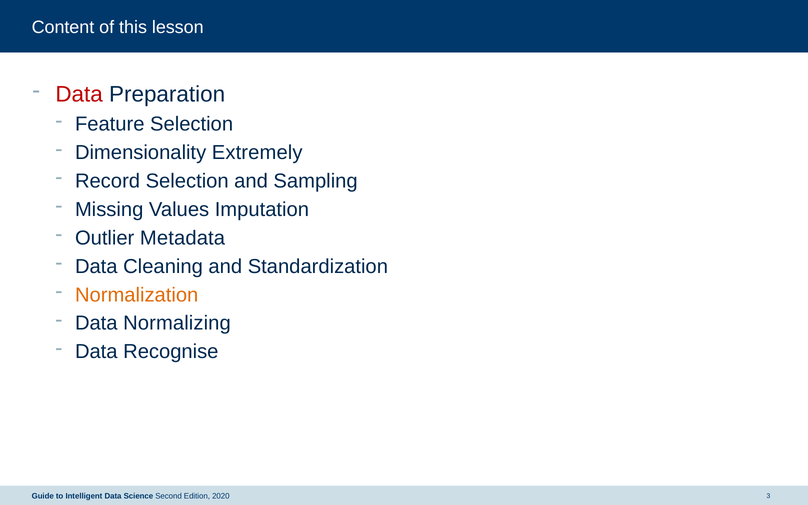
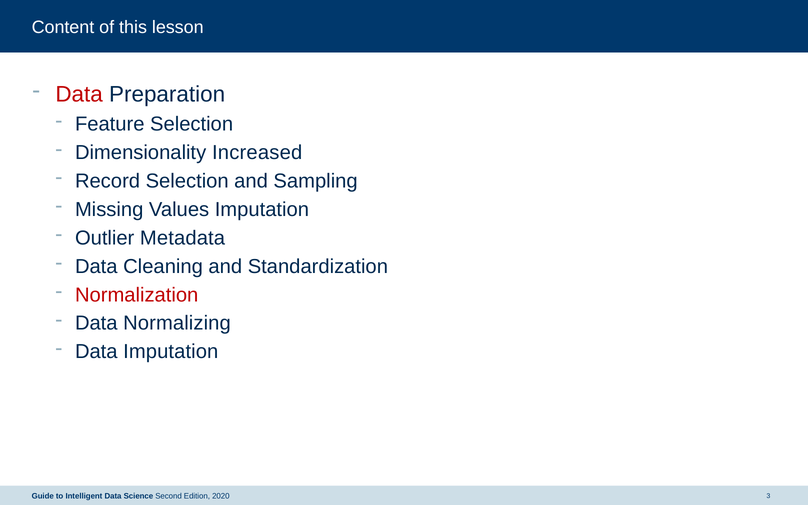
Extremely: Extremely -> Increased
Normalization colour: orange -> red
Data Recognise: Recognise -> Imputation
